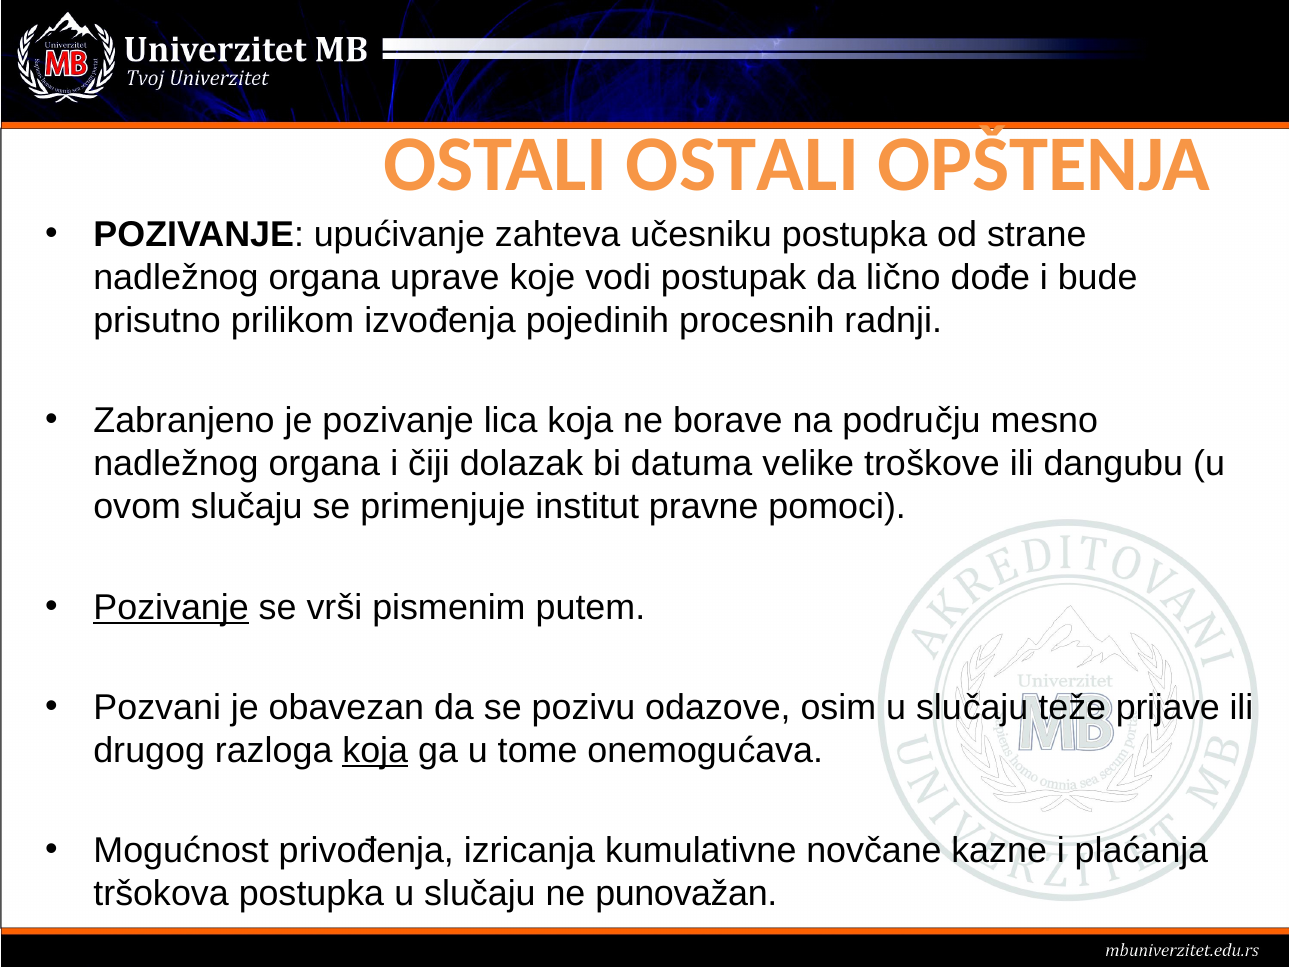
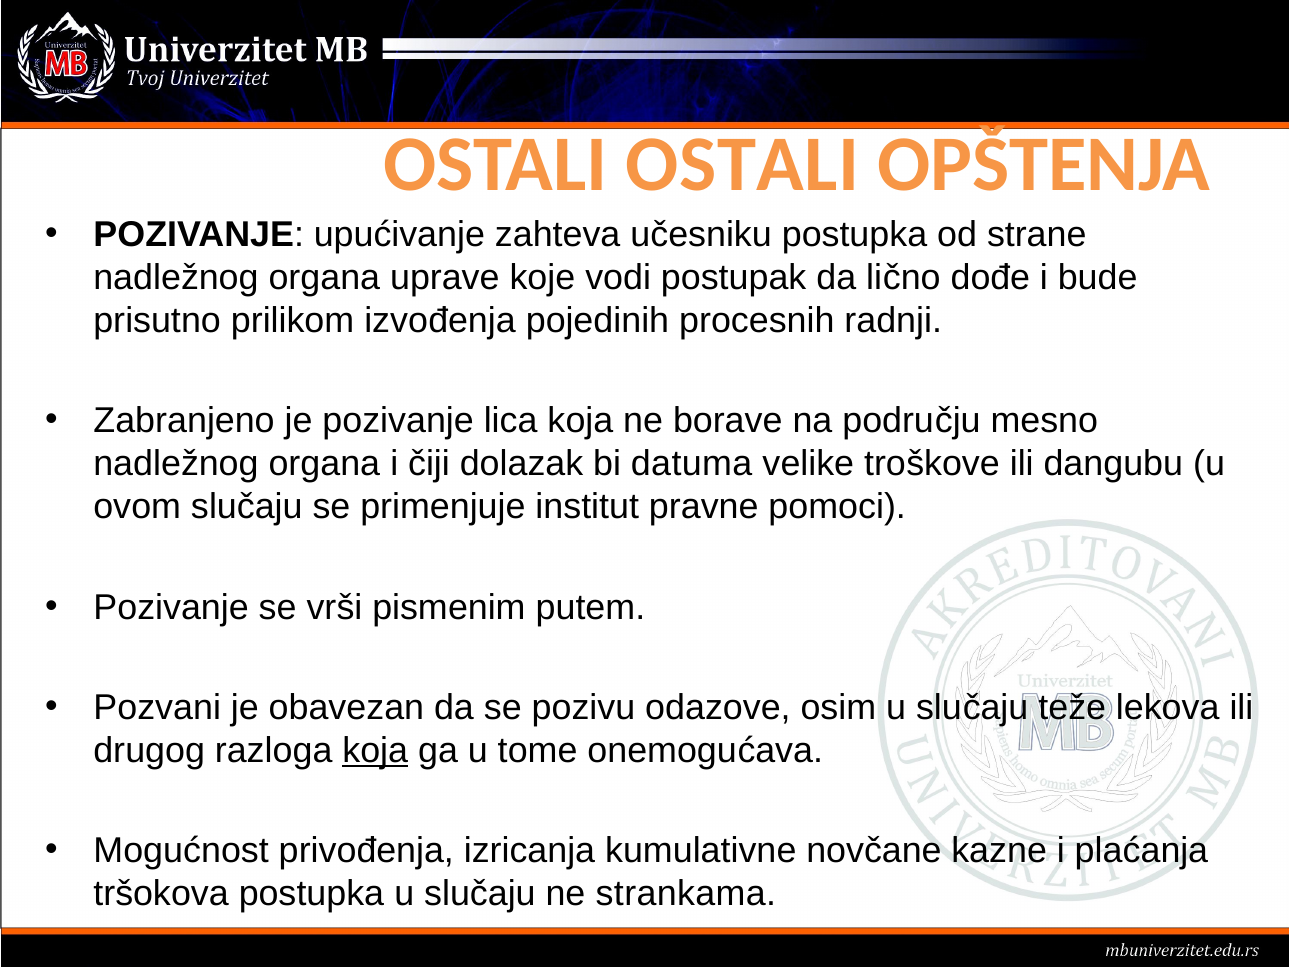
Pozivanje at (171, 607) underline: present -> none
prijave: prijave -> lekova
punovažan: punovažan -> strankama
